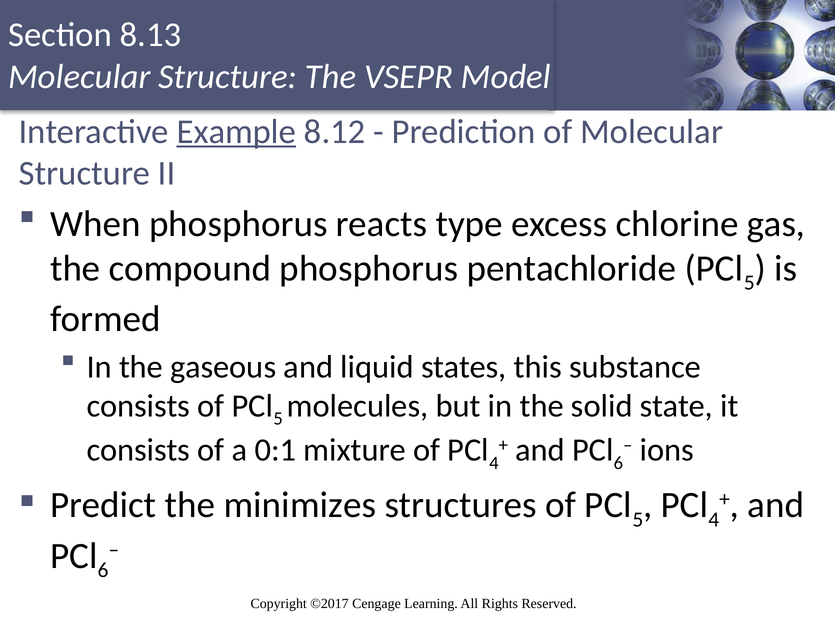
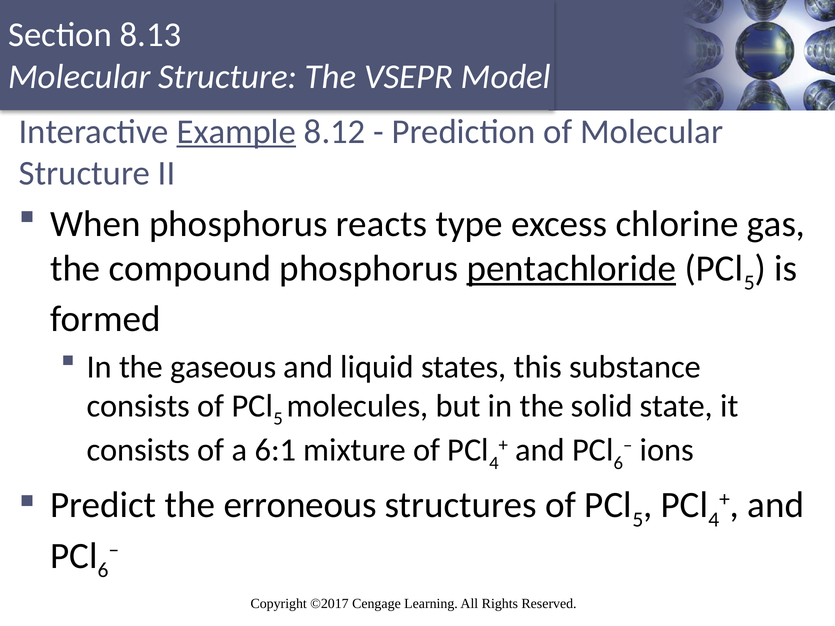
pentachloride underline: none -> present
0:1: 0:1 -> 6:1
minimizes: minimizes -> erroneous
